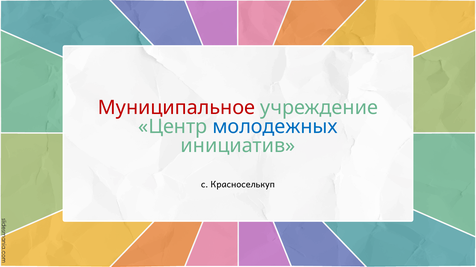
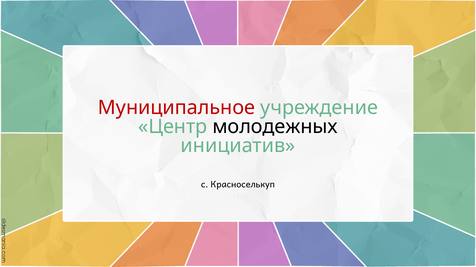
молодежных colour: blue -> black
